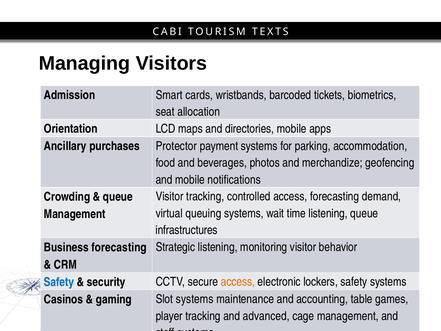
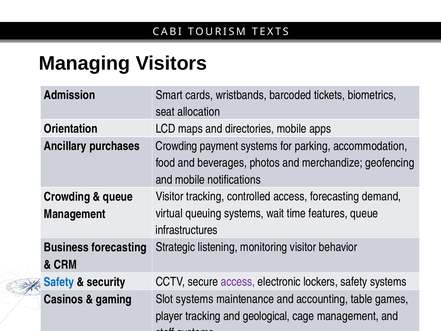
purchases Protector: Protector -> Crowding
time listening: listening -> features
access at (238, 282) colour: orange -> purple
advanced: advanced -> geological
